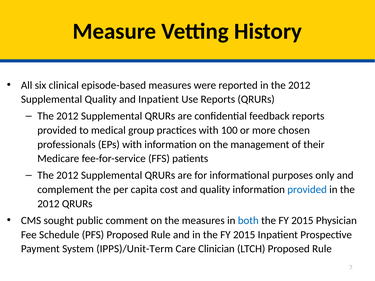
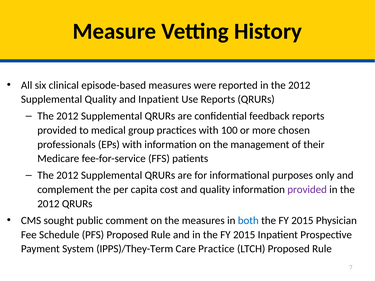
provided at (307, 190) colour: blue -> purple
IPPS)/Unit-Term: IPPS)/Unit-Term -> IPPS)/They-Term
Clinician: Clinician -> Practice
